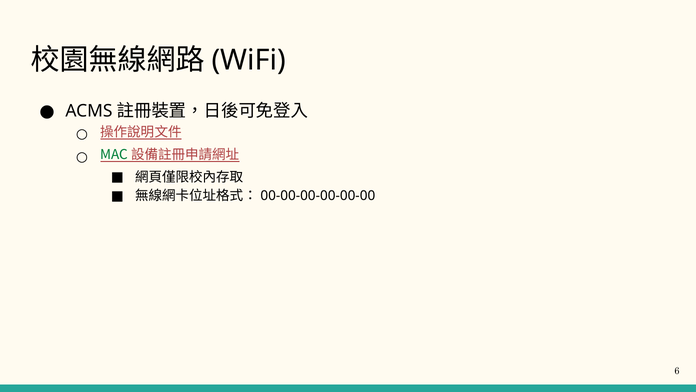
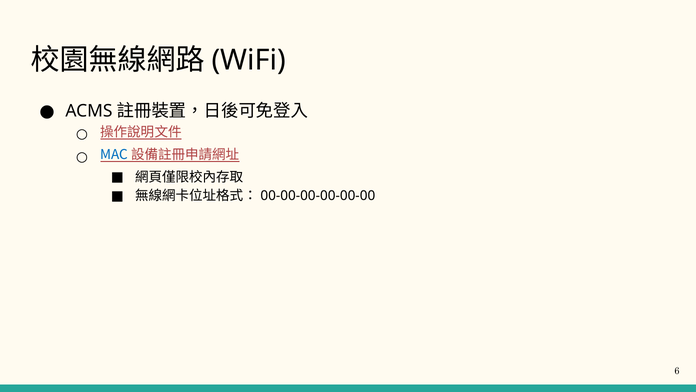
MAC colour: green -> blue
